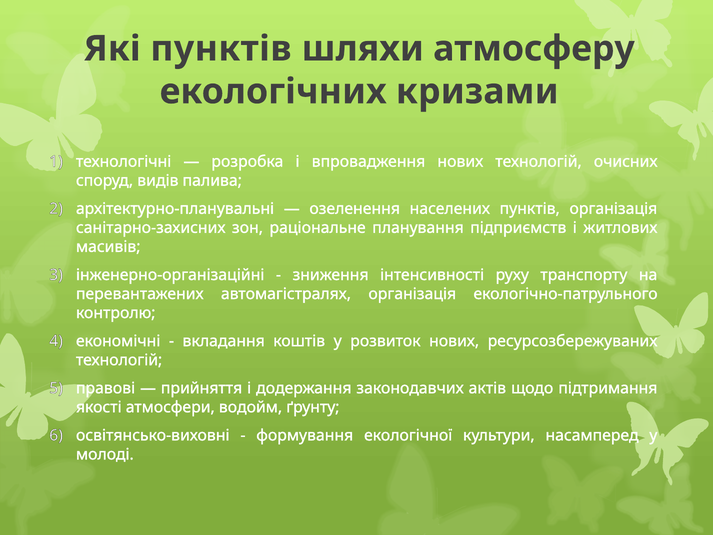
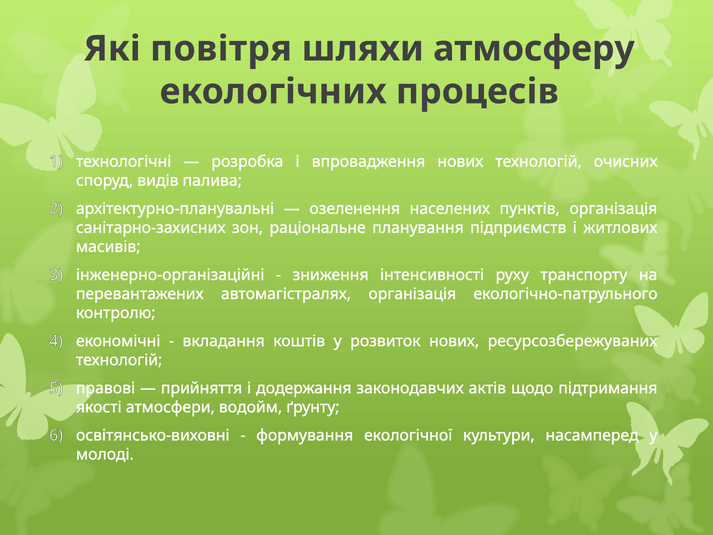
Які пунктів: пунктів -> повітря
кризами: кризами -> процесів
